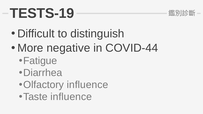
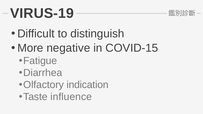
TESTS-19: TESTS-19 -> VIRUS-19
COVID-44: COVID-44 -> COVID-15
Olfactory influence: influence -> indication
